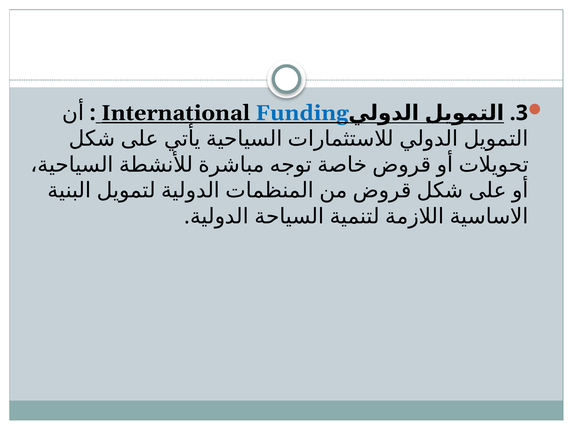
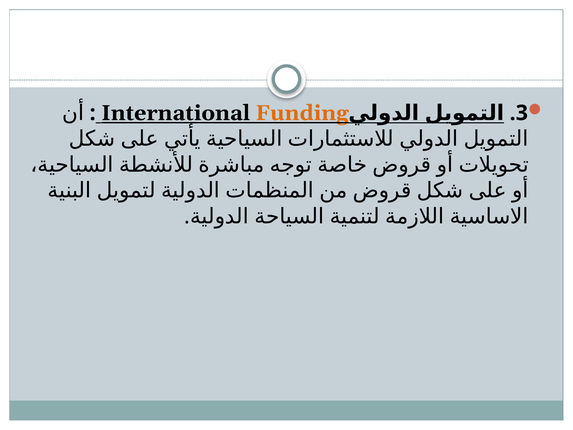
Funding colour: blue -> orange
